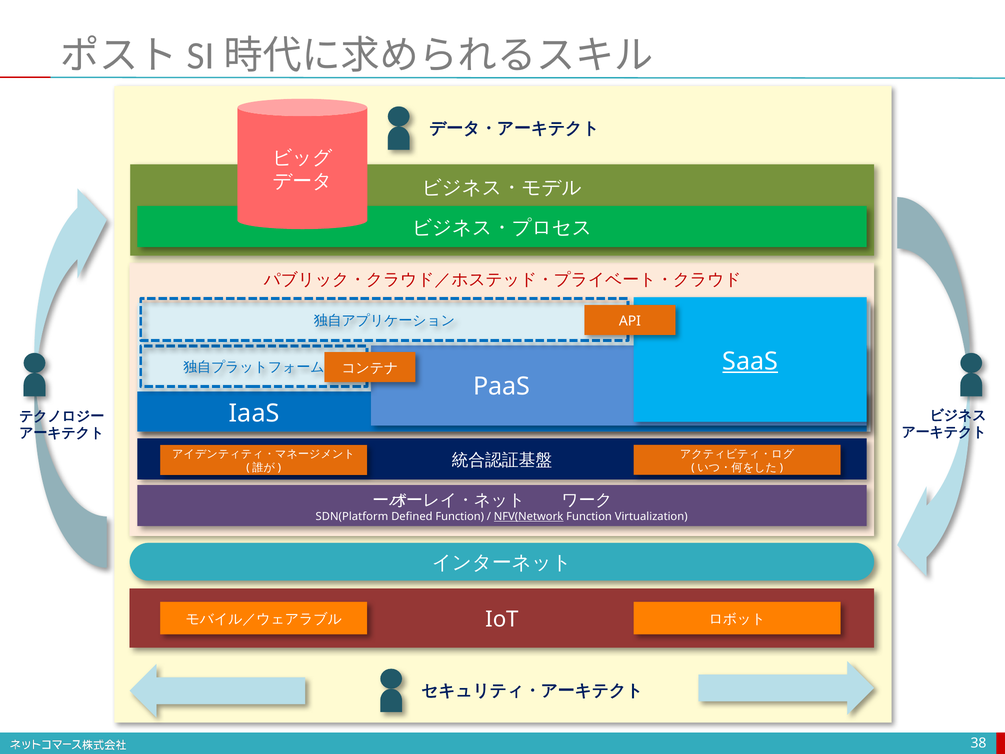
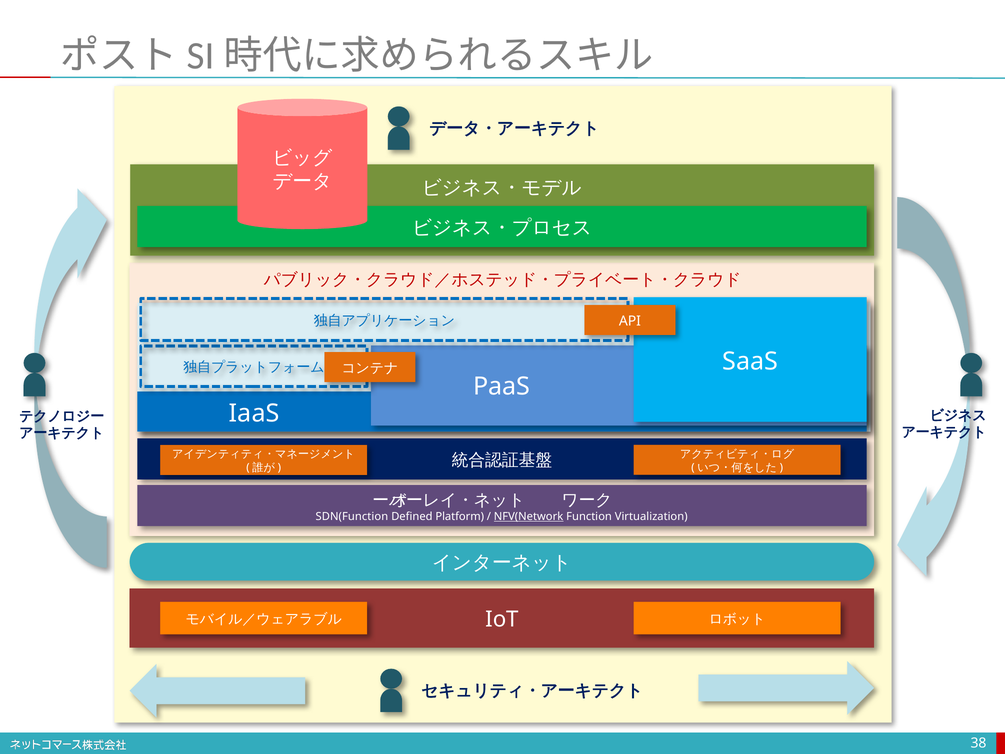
SaaS underline: present -> none
SDN(Platform: SDN(Platform -> SDN(Function
Defined Function: Function -> Platform
